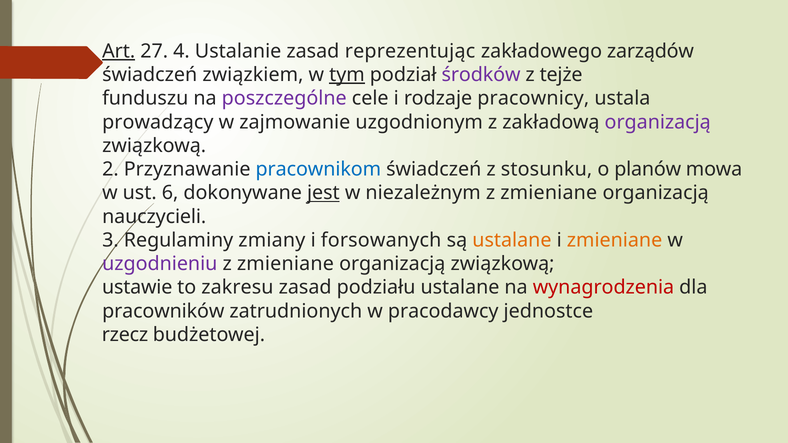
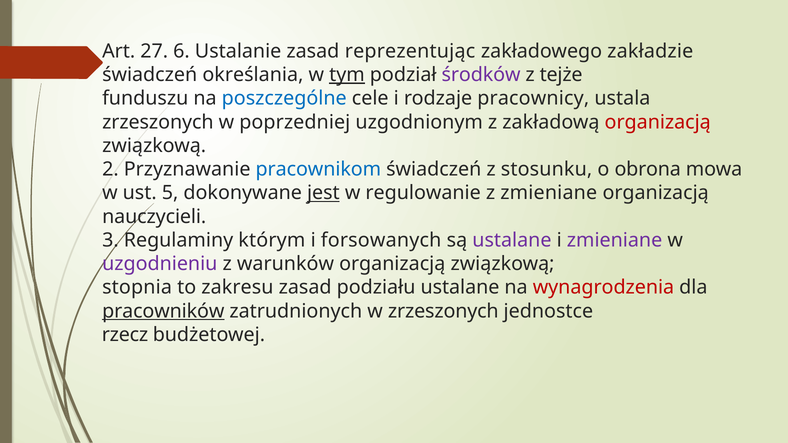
Art underline: present -> none
4: 4 -> 6
zarządów: zarządów -> zakładzie
związkiem: związkiem -> określania
poszczególne colour: purple -> blue
prowadzący at (158, 122): prowadzący -> zrzeszonych
zajmowanie: zajmowanie -> poprzedniej
organizacją at (658, 122) colour: purple -> red
planów: planów -> obrona
6: 6 -> 5
niezależnym: niezależnym -> regulowanie
zmiany: zmiany -> którym
ustalane at (512, 240) colour: orange -> purple
zmieniane at (615, 240) colour: orange -> purple
zmieniane at (285, 264): zmieniane -> warunków
ustawie: ustawie -> stopnia
pracowników underline: none -> present
w pracodawcy: pracodawcy -> zrzeszonych
